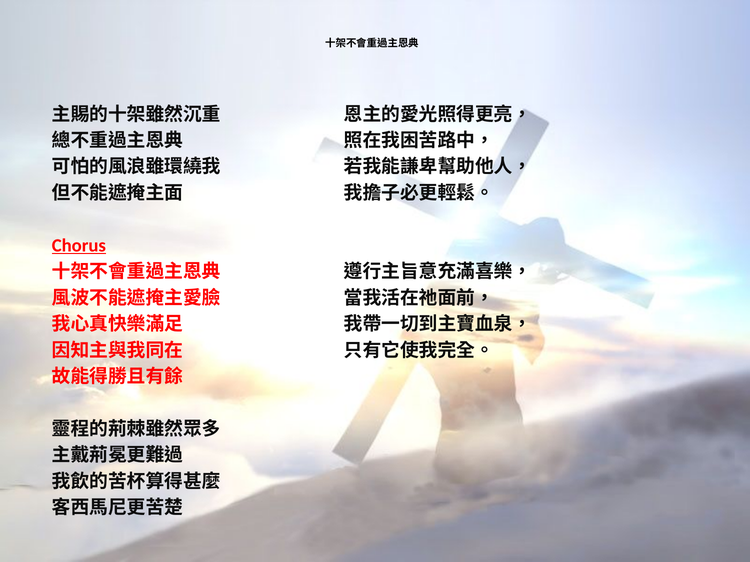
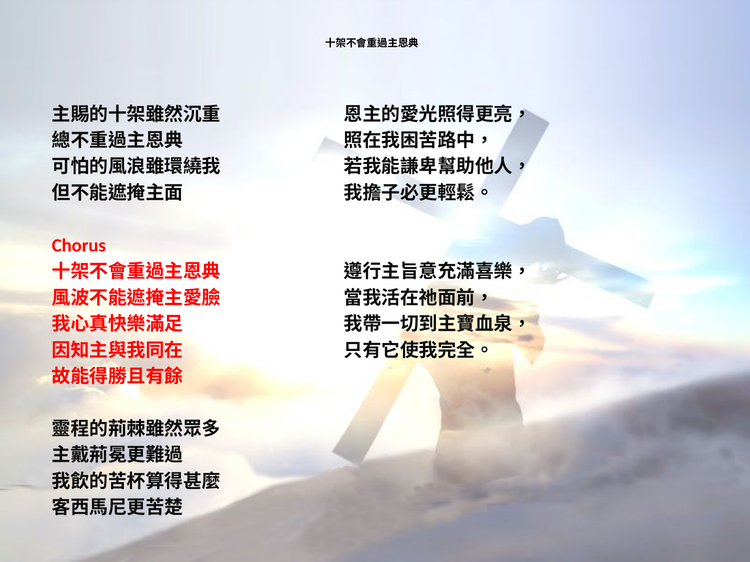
Chorus underline: present -> none
